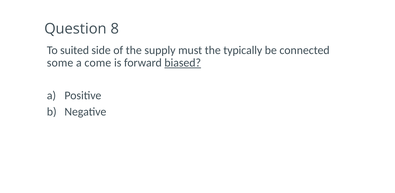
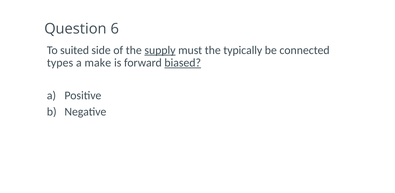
8: 8 -> 6
supply underline: none -> present
some: some -> types
come: come -> make
